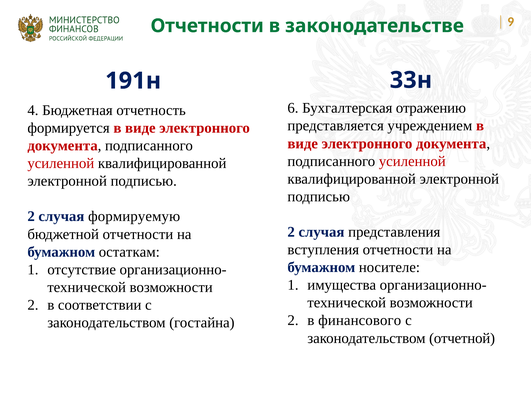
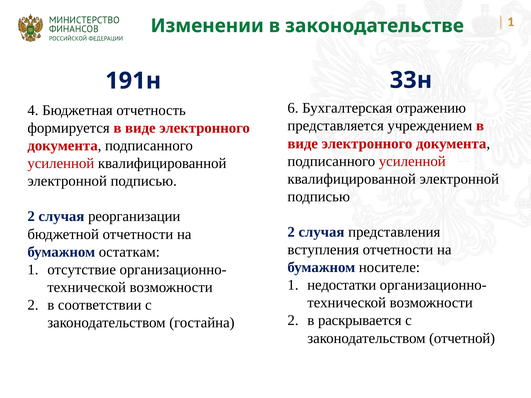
Отчетности at (207, 26): Отчетности -> Изменении
законодательстве 9: 9 -> 1
формируемую: формируемую -> реорганизации
имущества: имущества -> недостатки
финансового: финансового -> раскрывается
